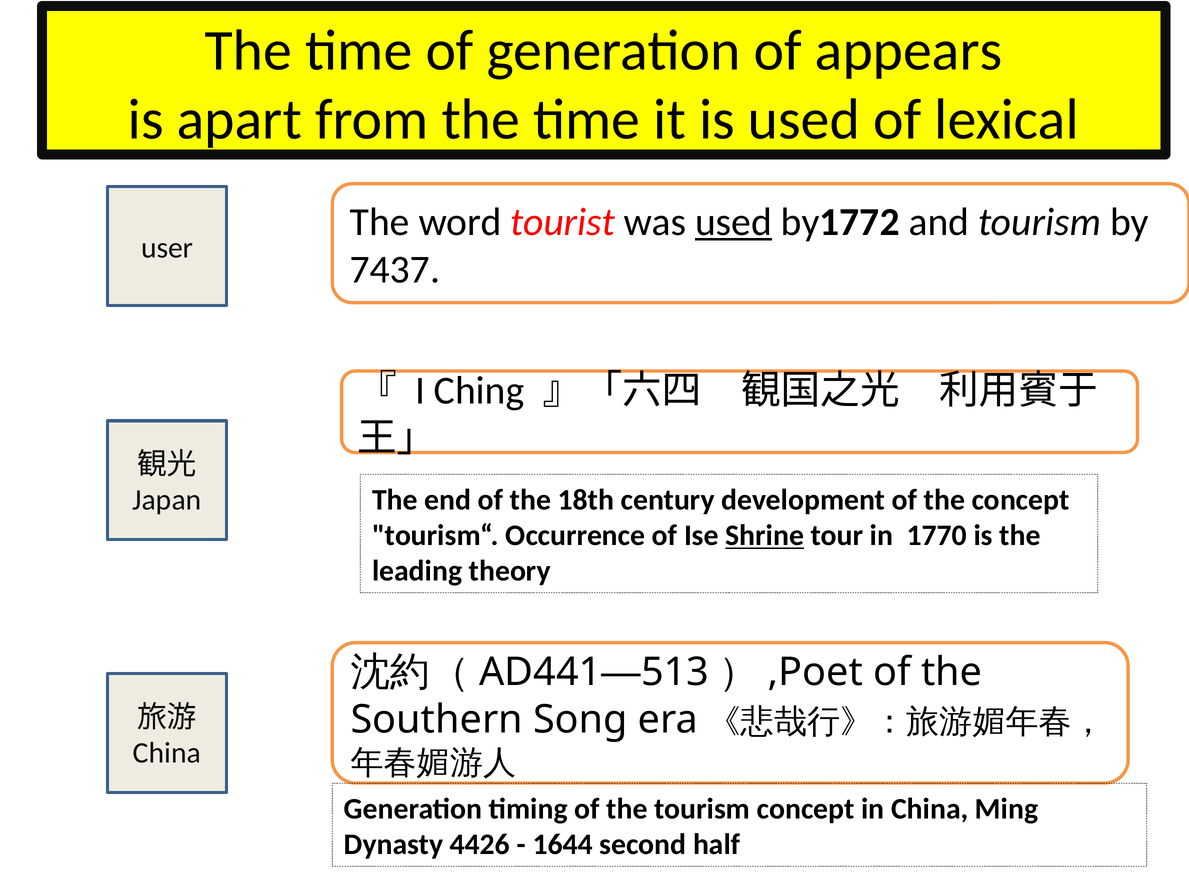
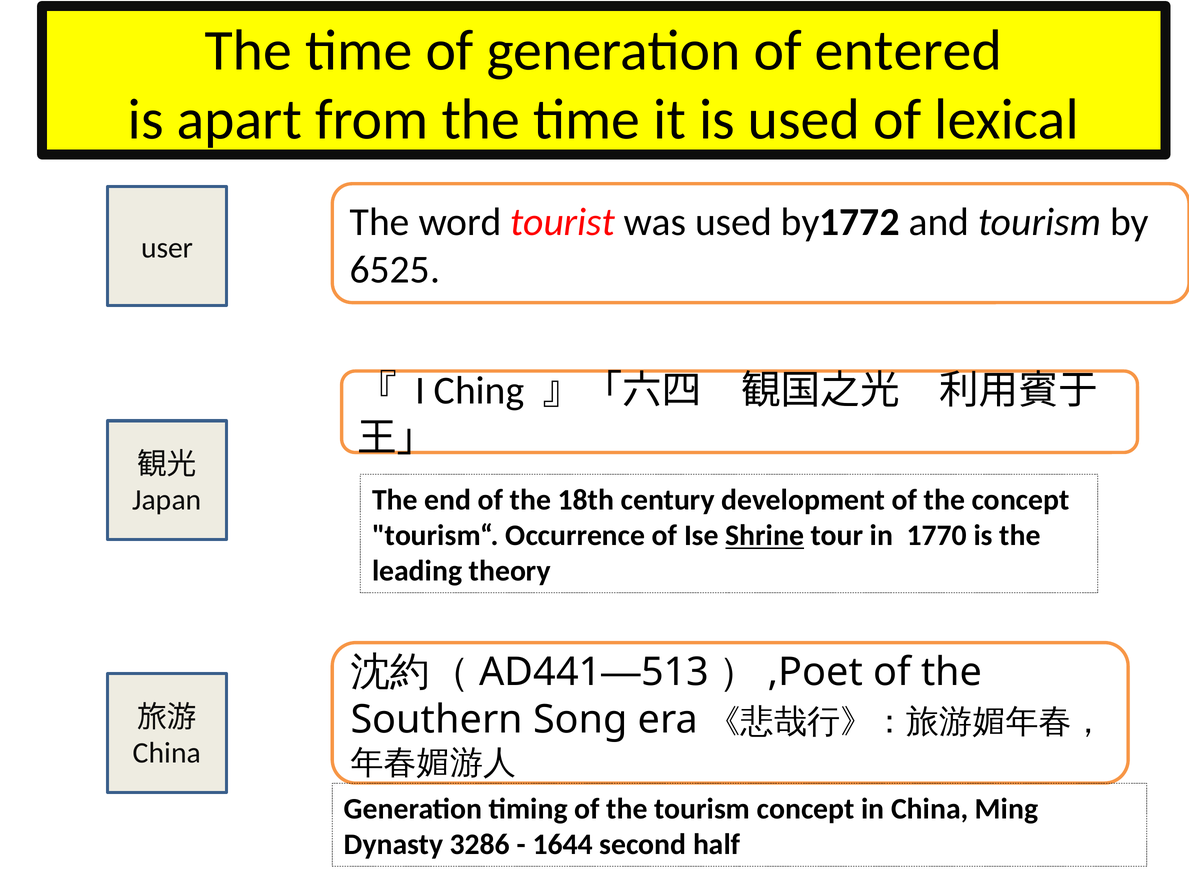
appears: appears -> entered
used at (733, 222) underline: present -> none
7437: 7437 -> 6525
4426: 4426 -> 3286
